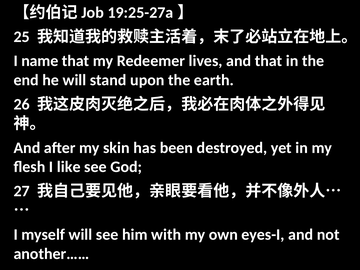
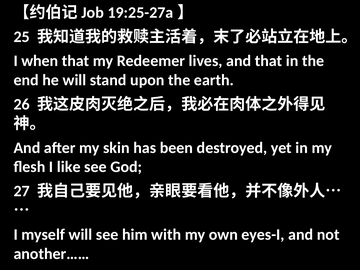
name: name -> when
